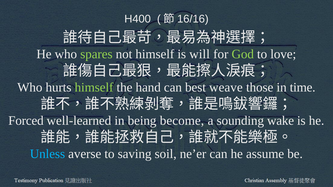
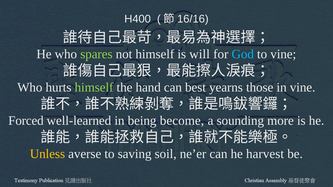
God colour: light green -> light blue
to love: love -> vine
weave: weave -> yearns
in time: time -> vine
wake: wake -> more
Unless colour: light blue -> yellow
assume: assume -> harvest
